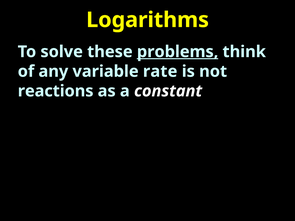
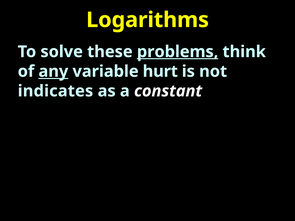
any underline: none -> present
rate: rate -> hurt
reactions: reactions -> indicates
